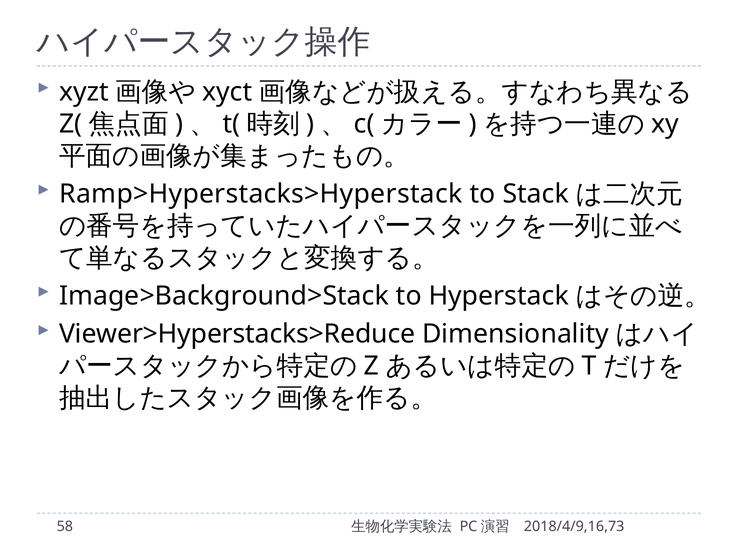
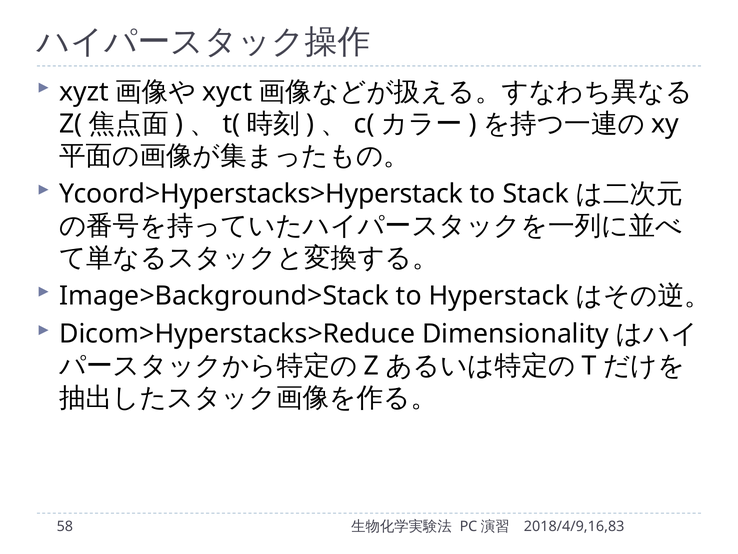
Ramp>Hyperstacks>Hyperstack: Ramp>Hyperstacks>Hyperstack -> Ycoord>Hyperstacks>Hyperstack
Viewer>Hyperstacks>Reduce: Viewer>Hyperstacks>Reduce -> Dicom>Hyperstacks>Reduce
2018/4/9,16,73: 2018/4/9,16,73 -> 2018/4/9,16,83
